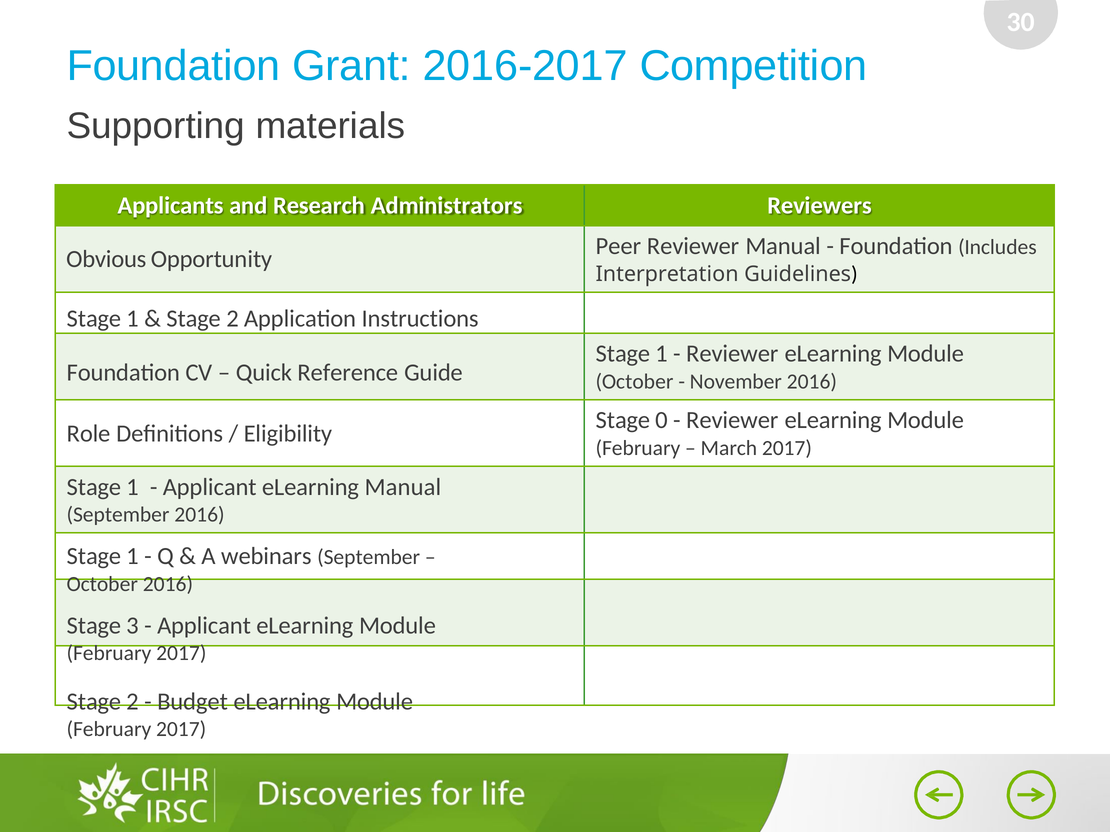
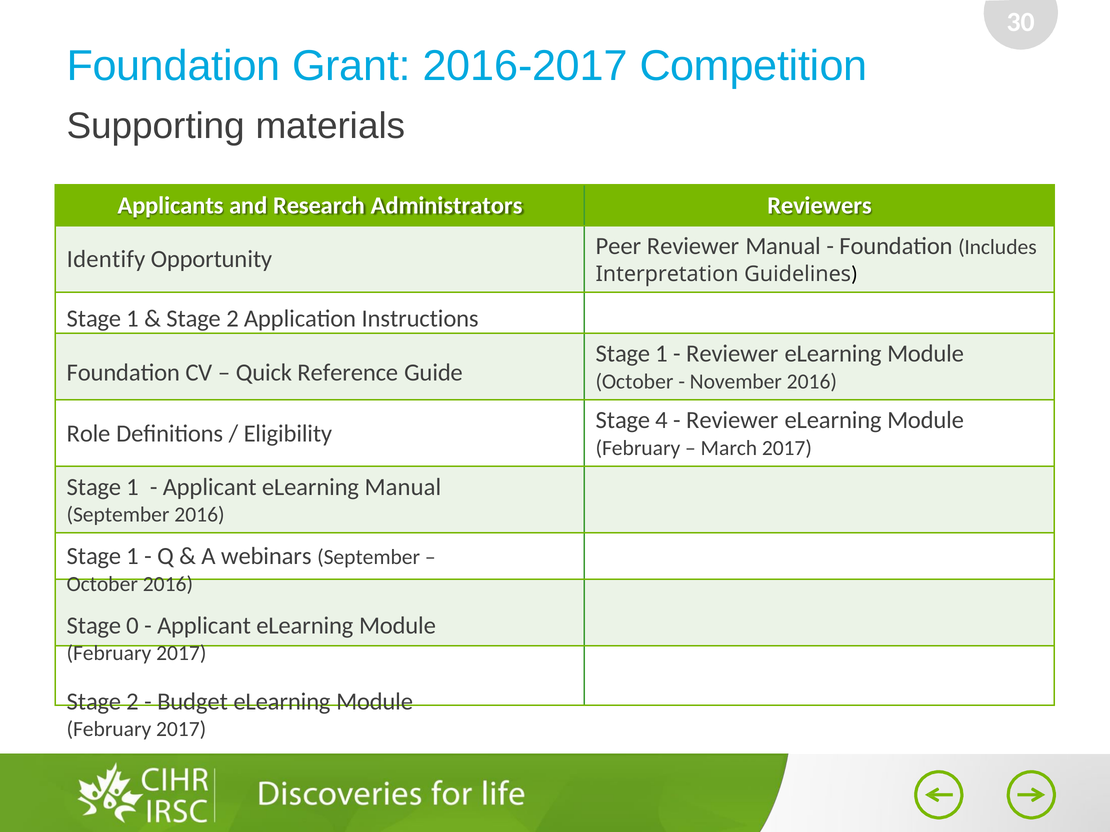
Obvious: Obvious -> Identify
0: 0 -> 4
3: 3 -> 0
